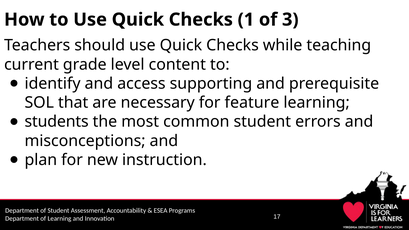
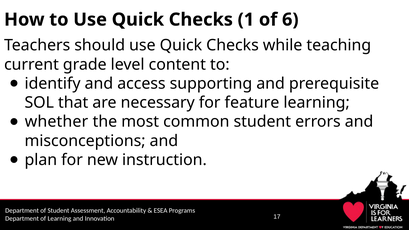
3: 3 -> 6
students: students -> whether
